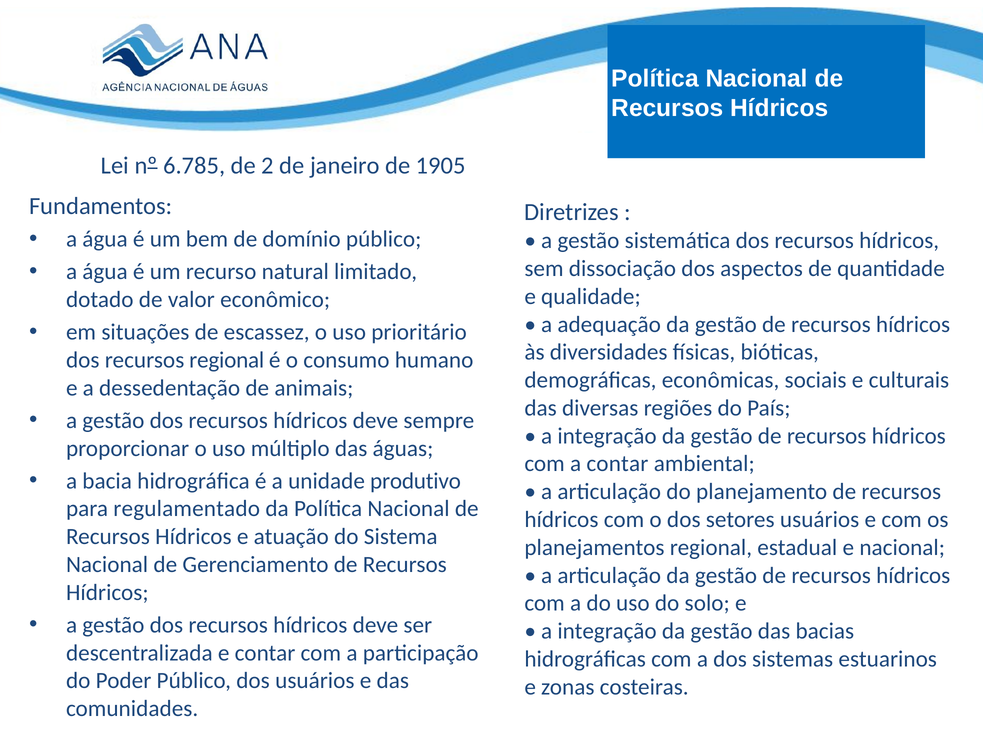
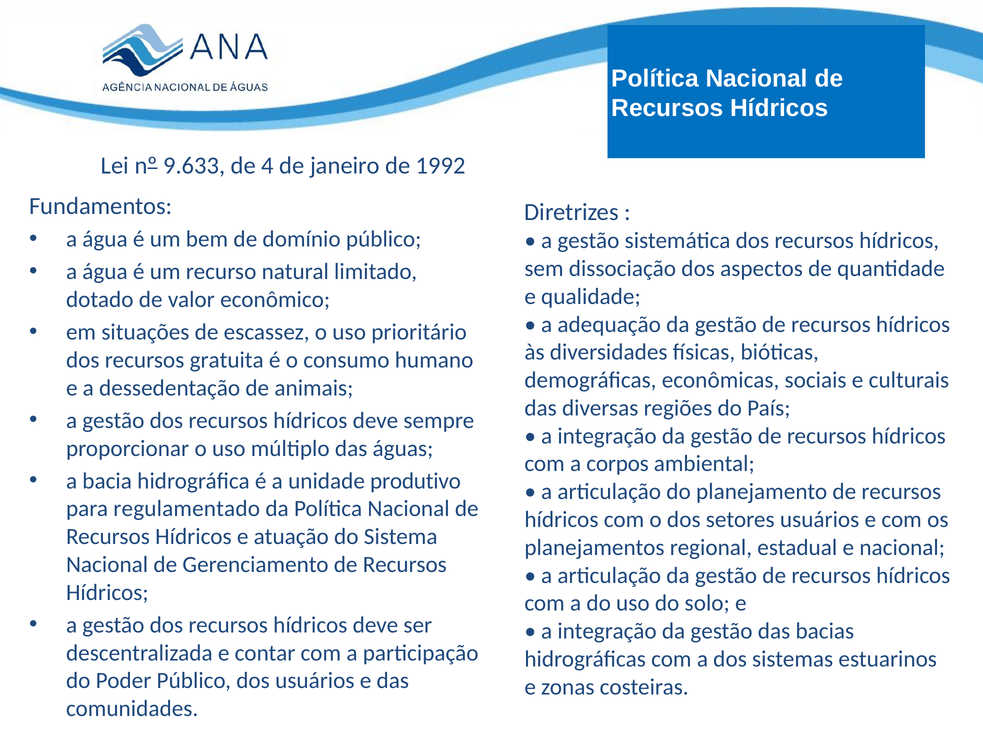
6.785: 6.785 -> 9.633
2: 2 -> 4
1905: 1905 -> 1992
recursos regional: regional -> gratuita
a contar: contar -> corpos
